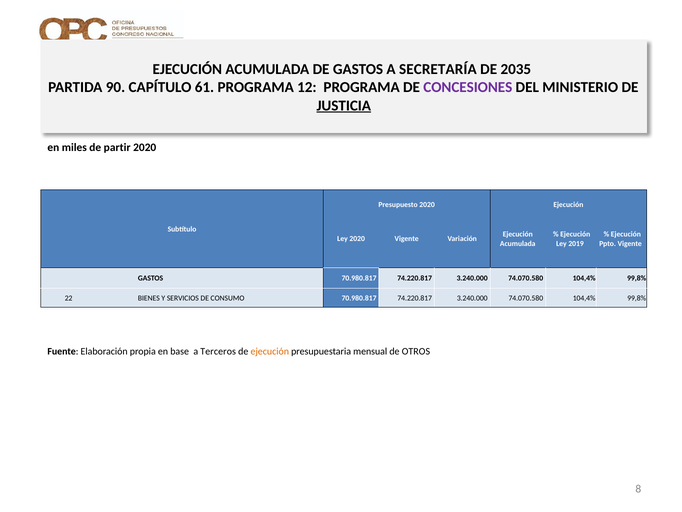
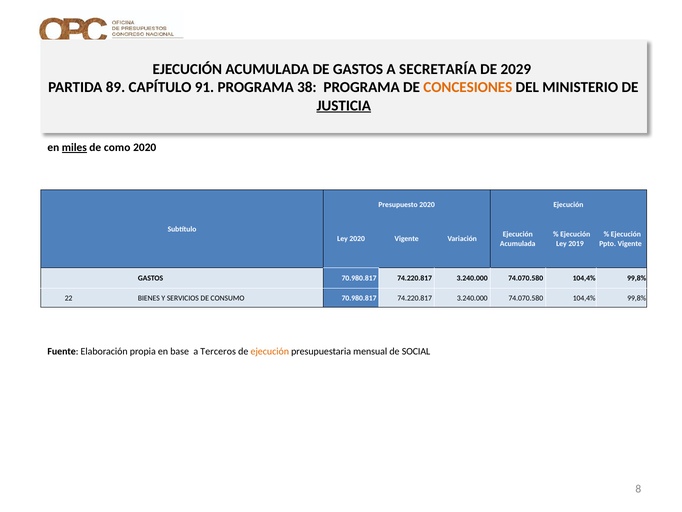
2035: 2035 -> 2029
90: 90 -> 89
61: 61 -> 91
12: 12 -> 38
CONCESIONES colour: purple -> orange
miles underline: none -> present
partir: partir -> como
OTROS: OTROS -> SOCIAL
